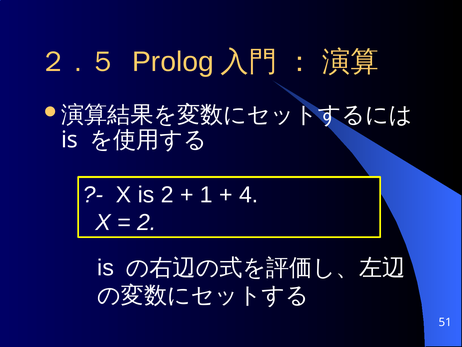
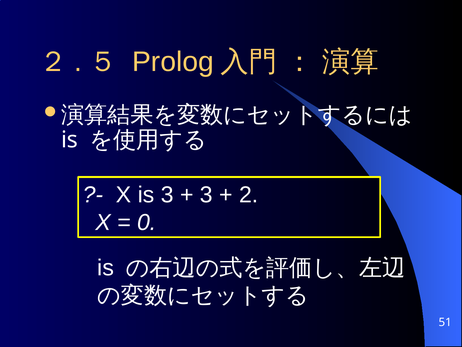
is 2: 2 -> 3
1 at (206, 195): 1 -> 3
4: 4 -> 2
2 at (147, 222): 2 -> 0
